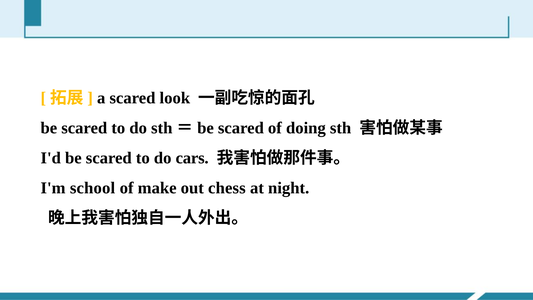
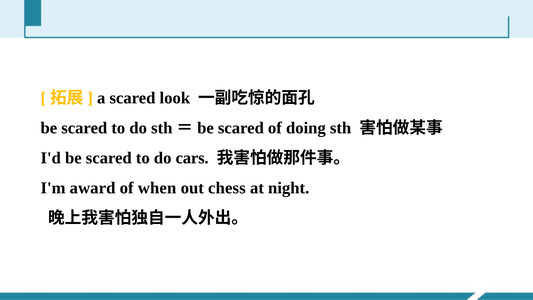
school: school -> award
make: make -> when
